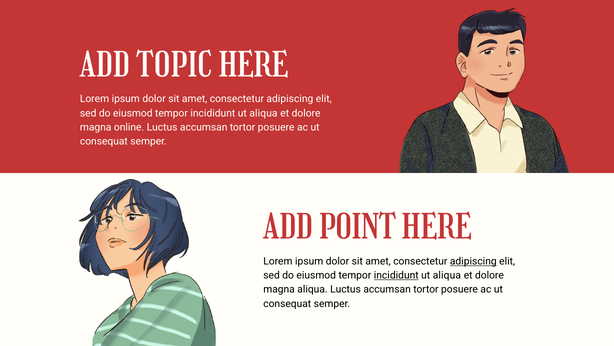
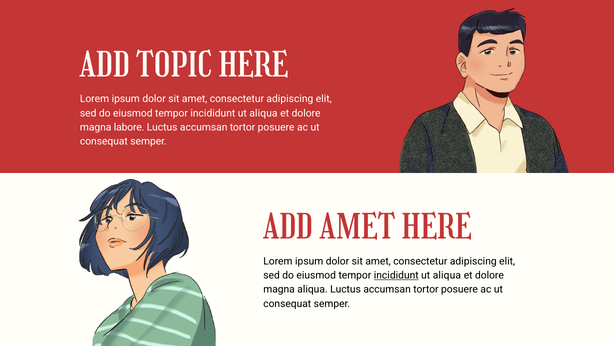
online: online -> labore
ADD POINT: POINT -> AMET
adipiscing at (473, 261) underline: present -> none
